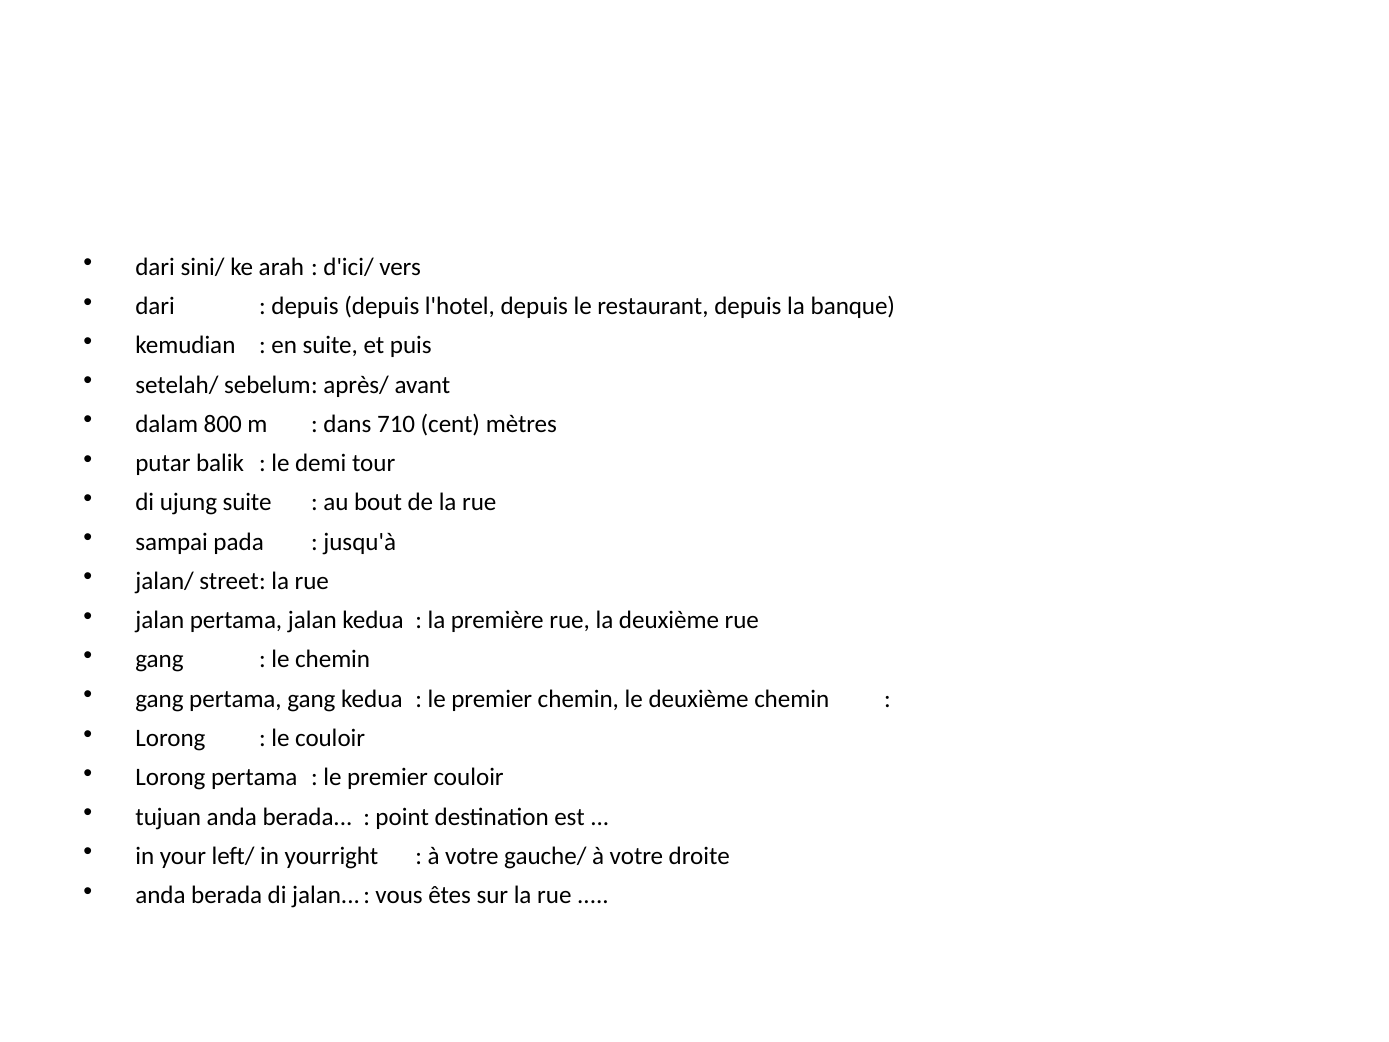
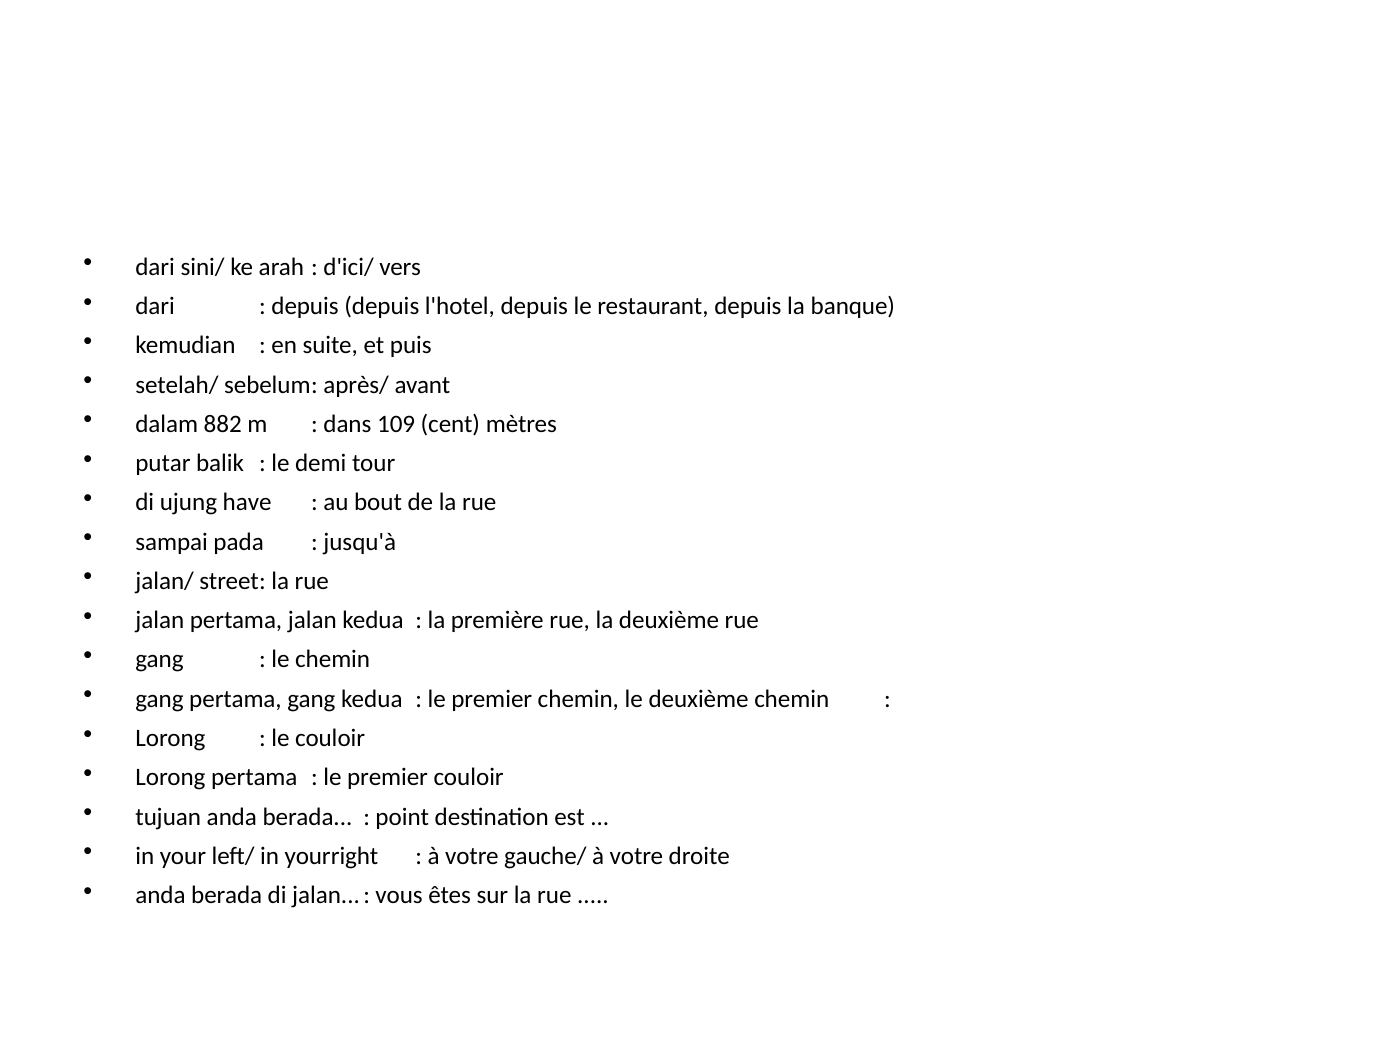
800: 800 -> 882
710: 710 -> 109
ujung suite: suite -> have
